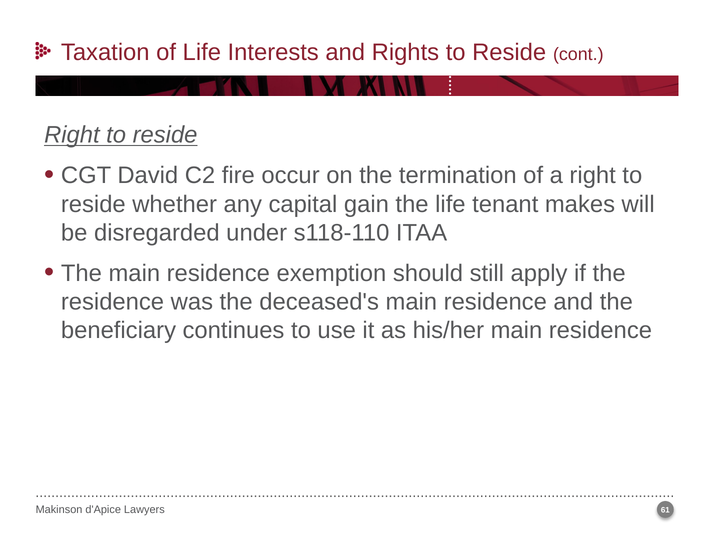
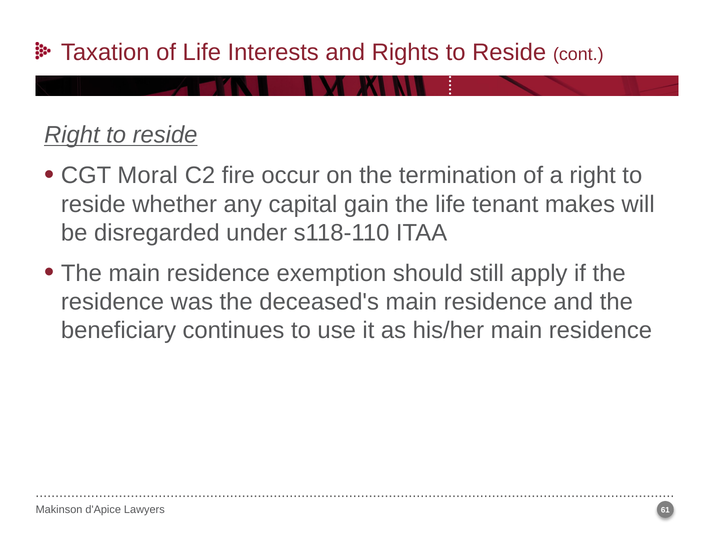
David: David -> Moral
